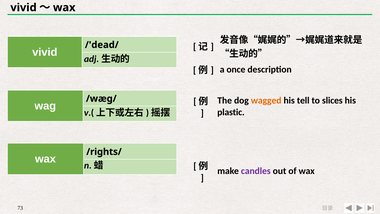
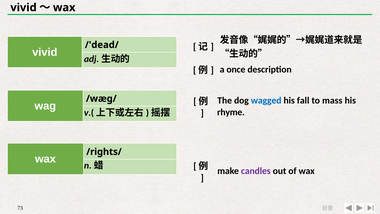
wagged colour: orange -> blue
tell: tell -> fall
slices: slices -> mass
plastic: plastic -> rhyme
